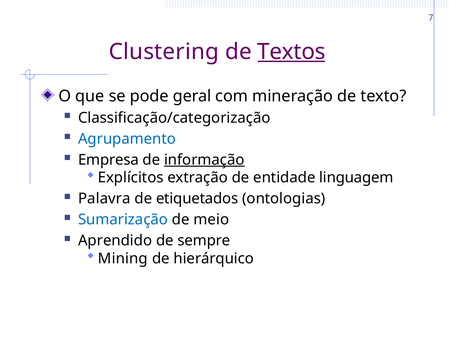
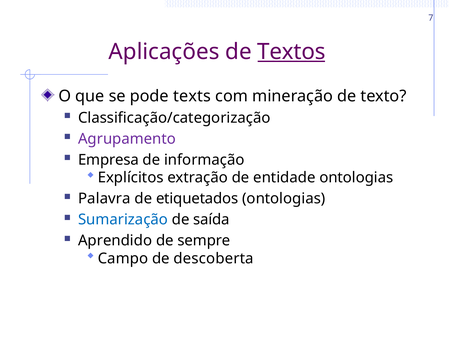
Clustering: Clustering -> Aplicações
geral: geral -> texts
Agrupamento colour: blue -> purple
informação underline: present -> none
entidade linguagem: linguagem -> ontologias
meio: meio -> saída
Mining: Mining -> Campo
hierárquico: hierárquico -> descoberta
